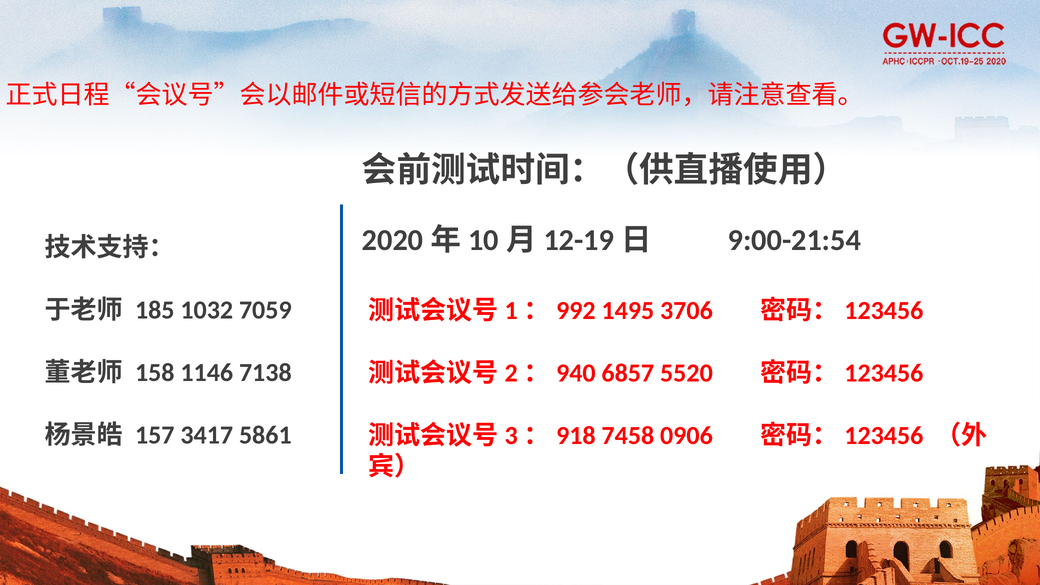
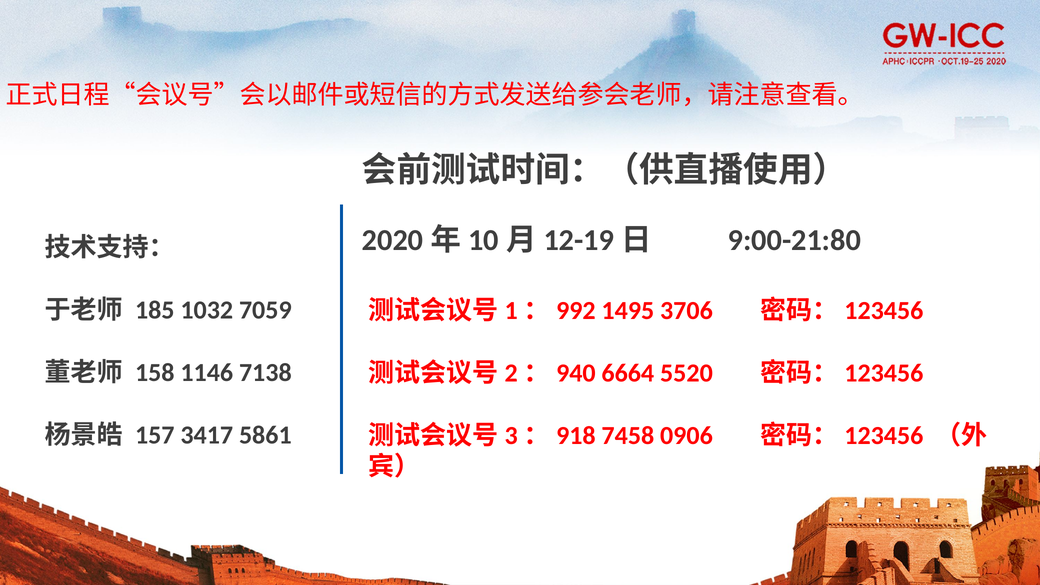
9:00-21:54: 9:00-21:54 -> 9:00-21:80
6857: 6857 -> 6664
